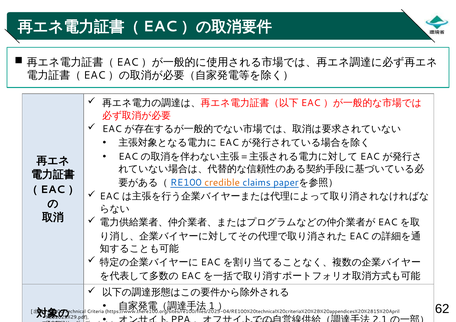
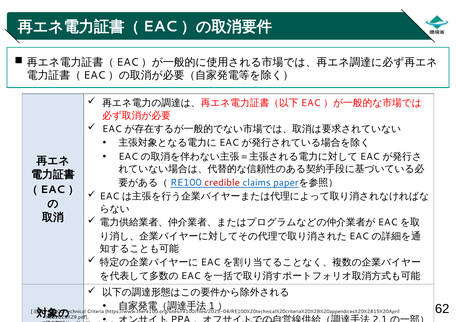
credible colour: orange -> red
